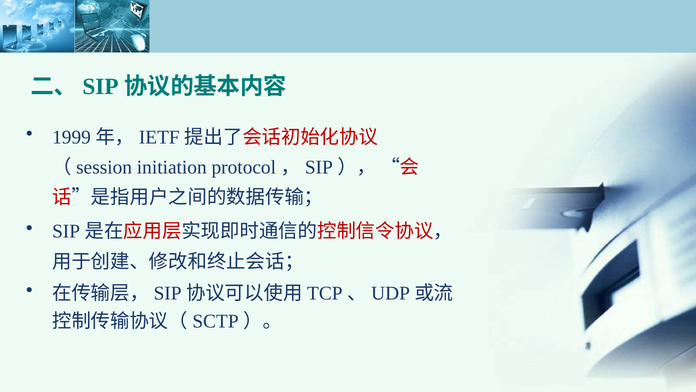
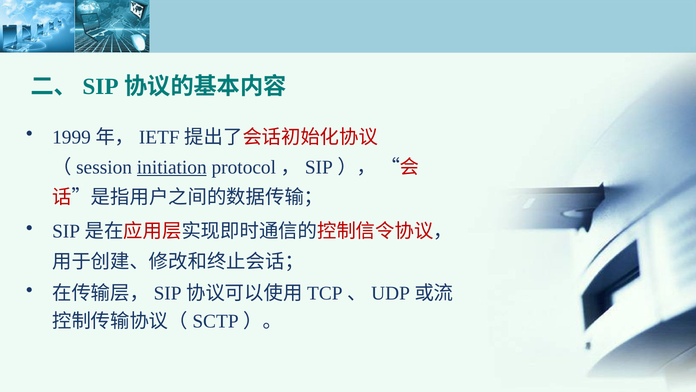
initiation underline: none -> present
